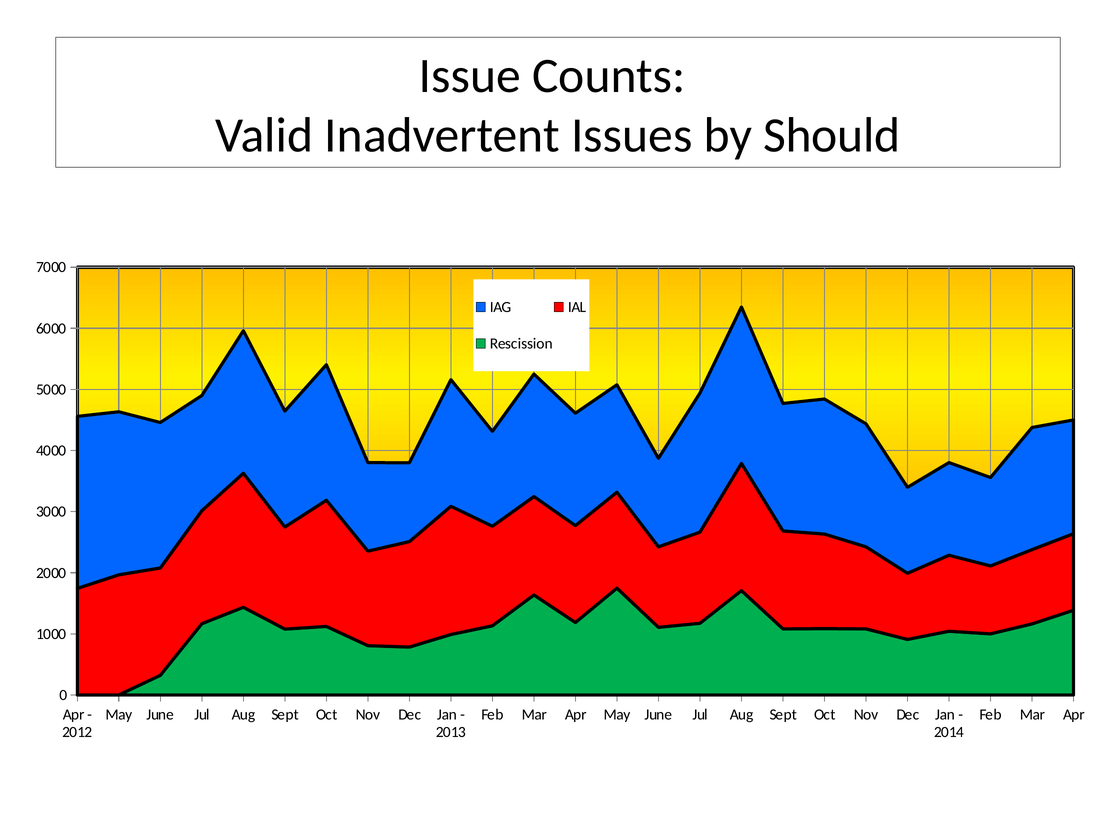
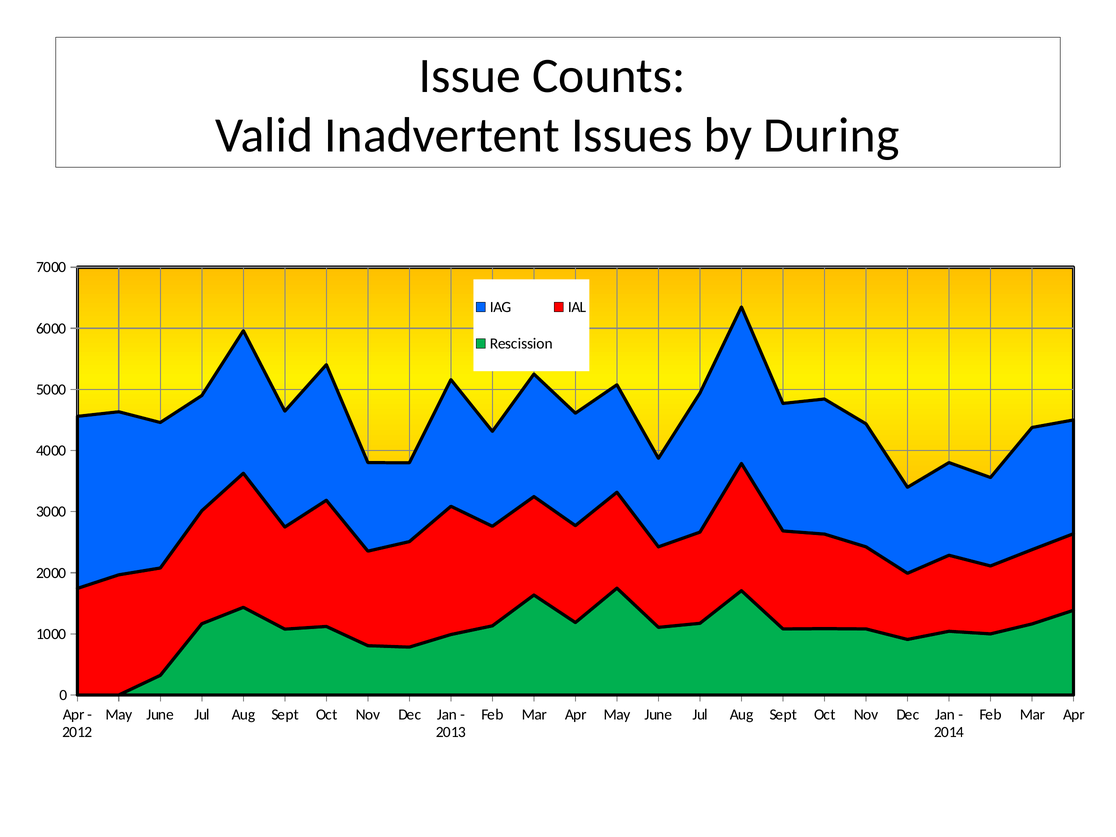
Should: Should -> During
